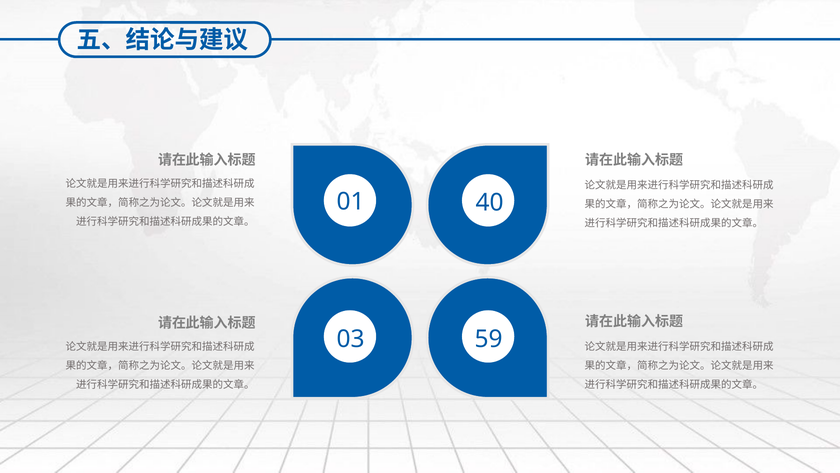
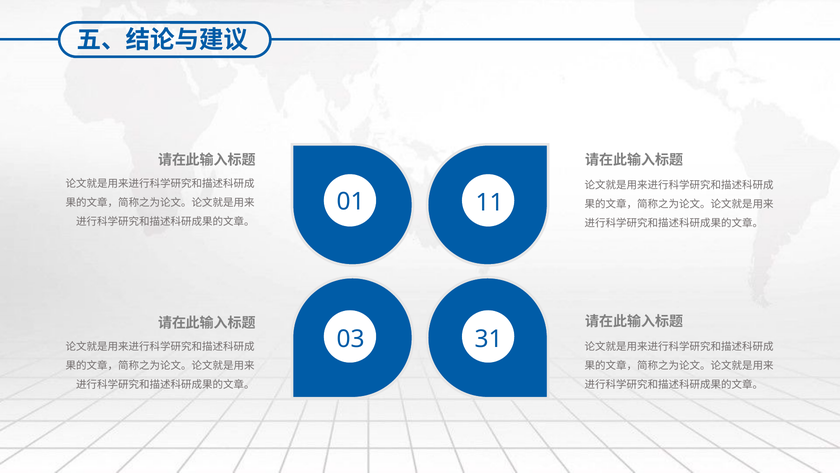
40: 40 -> 11
59: 59 -> 31
